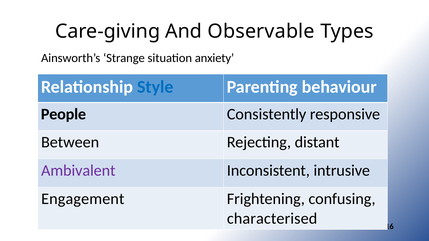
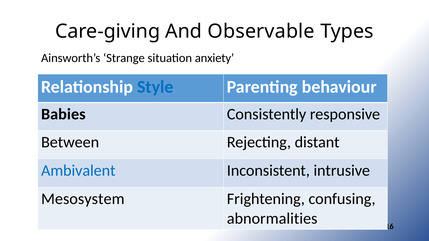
People: People -> Babies
Ambivalent colour: purple -> blue
Engagement: Engagement -> Mesosystem
characterised: characterised -> abnormalities
